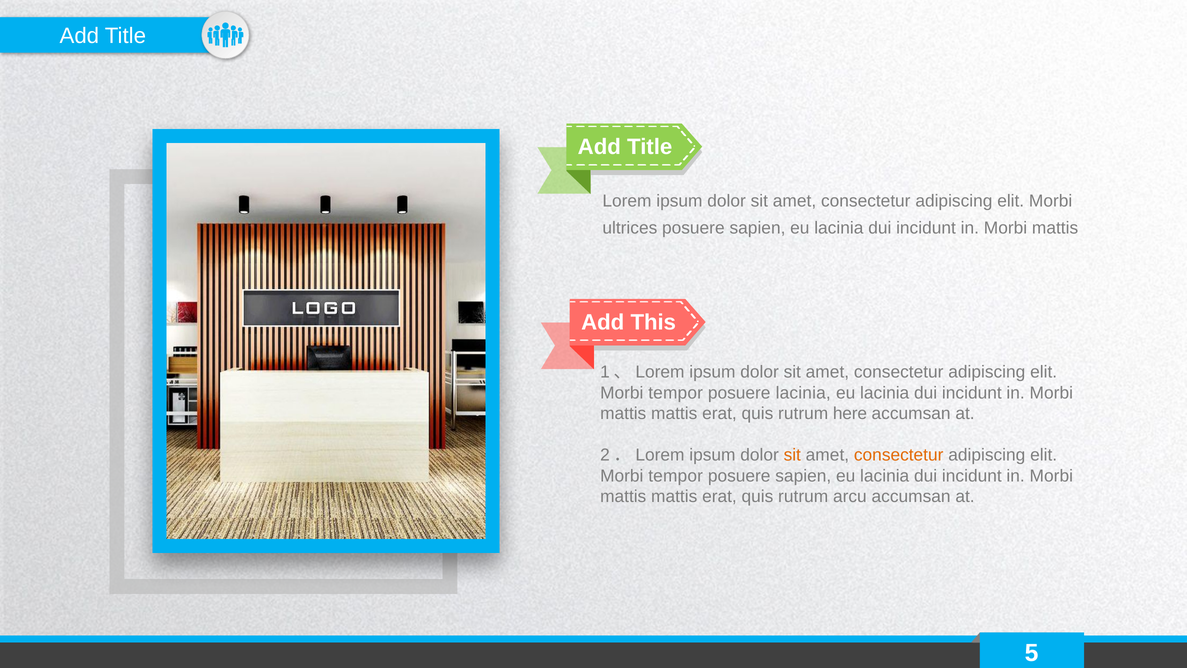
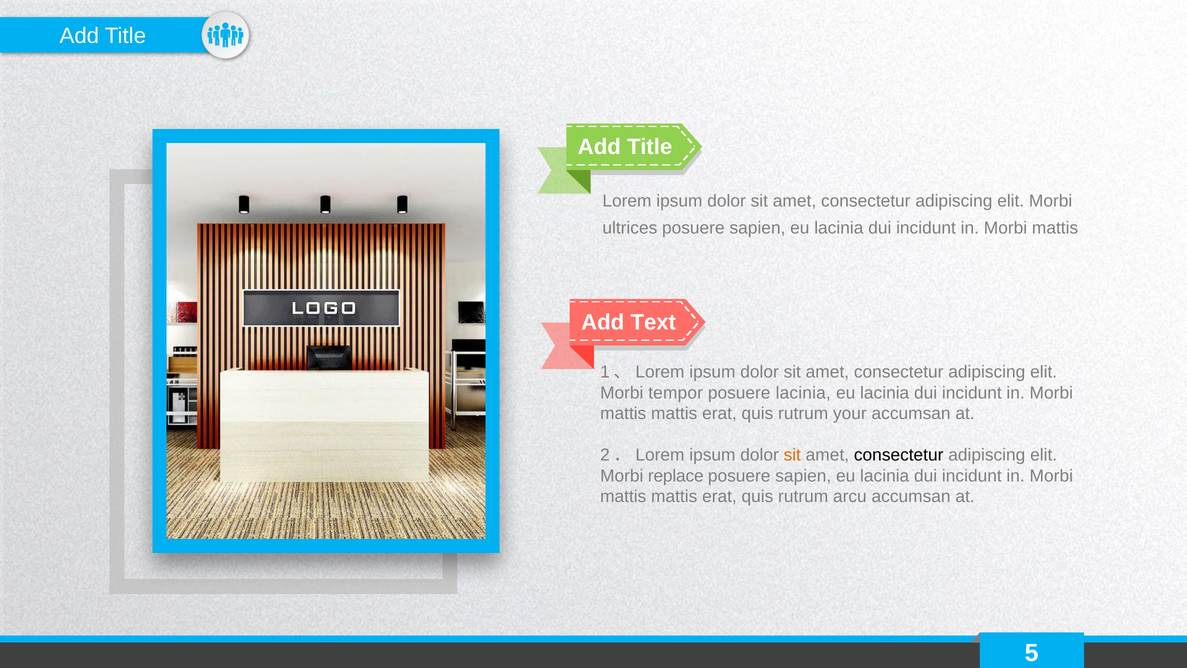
This: This -> Text
here: here -> your
consectetur at (899, 455) colour: orange -> black
tempor at (676, 476): tempor -> replace
